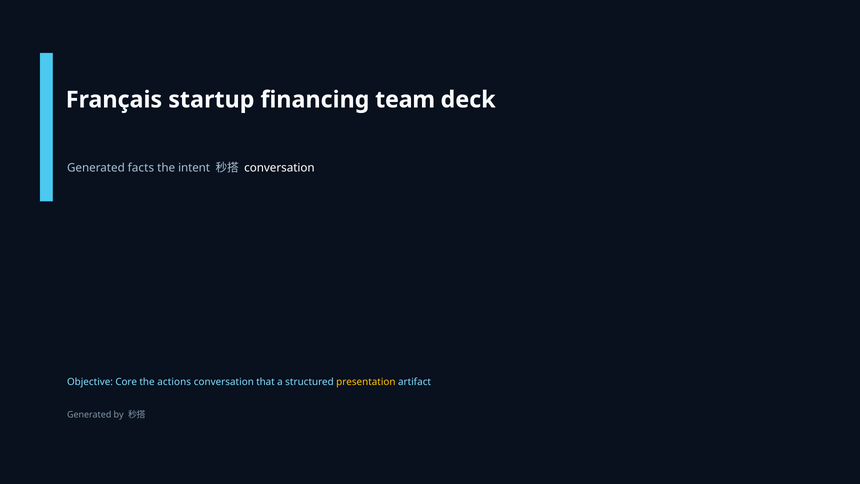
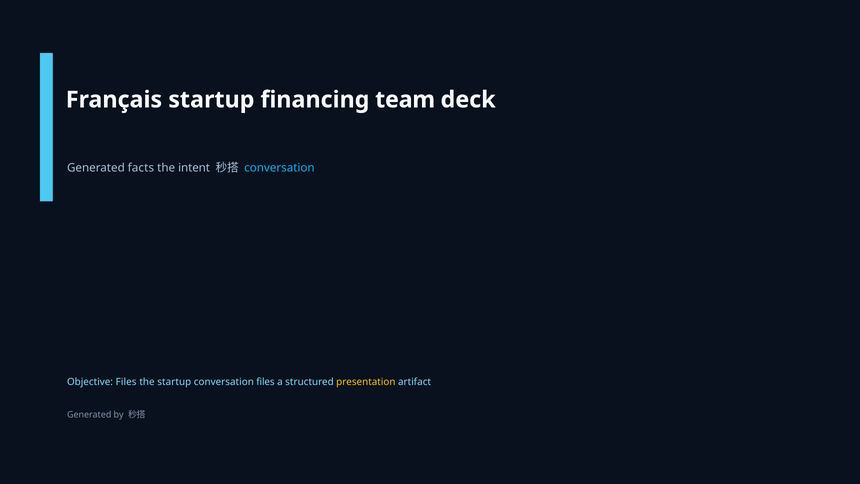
conversation at (279, 168) colour: white -> light blue
Objective Core: Core -> Files
the actions: actions -> startup
conversation that: that -> files
